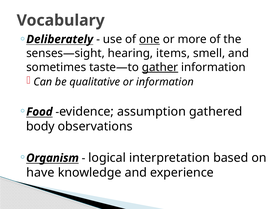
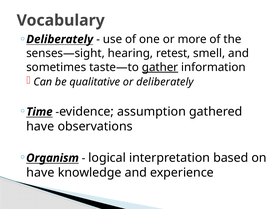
one underline: present -> none
items: items -> retest
or information: information -> deliberately
Food: Food -> Time
body at (40, 126): body -> have
